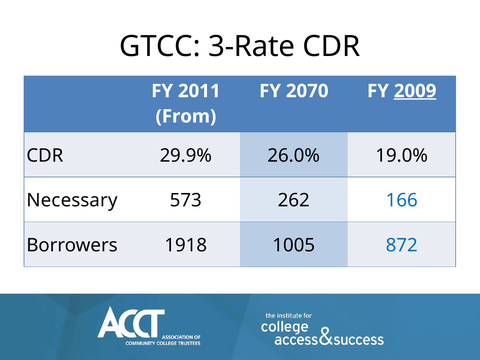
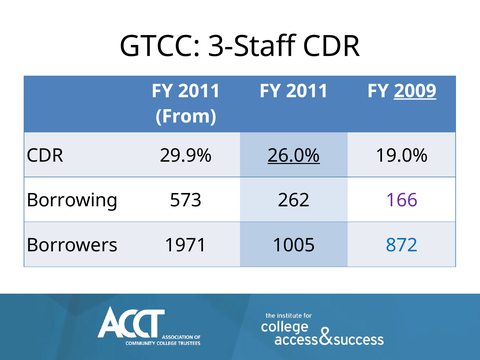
3-Rate: 3-Rate -> 3-Staff
2070 at (307, 91): 2070 -> 2011
26.0% underline: none -> present
Necessary: Necessary -> Borrowing
166 colour: blue -> purple
1918: 1918 -> 1971
